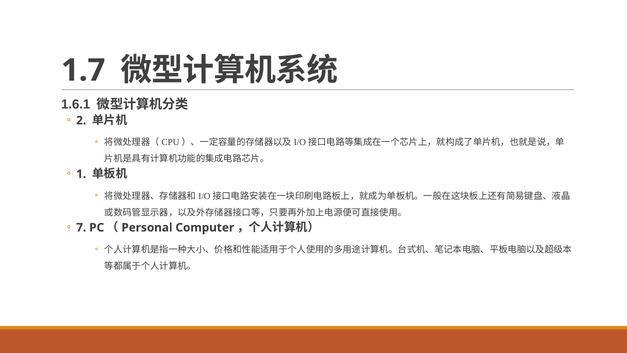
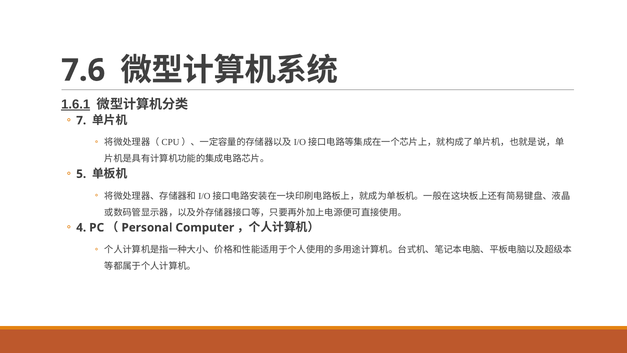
1.7: 1.7 -> 7.6
1.6.1 underline: none -> present
2: 2 -> 7
1: 1 -> 5
7: 7 -> 4
